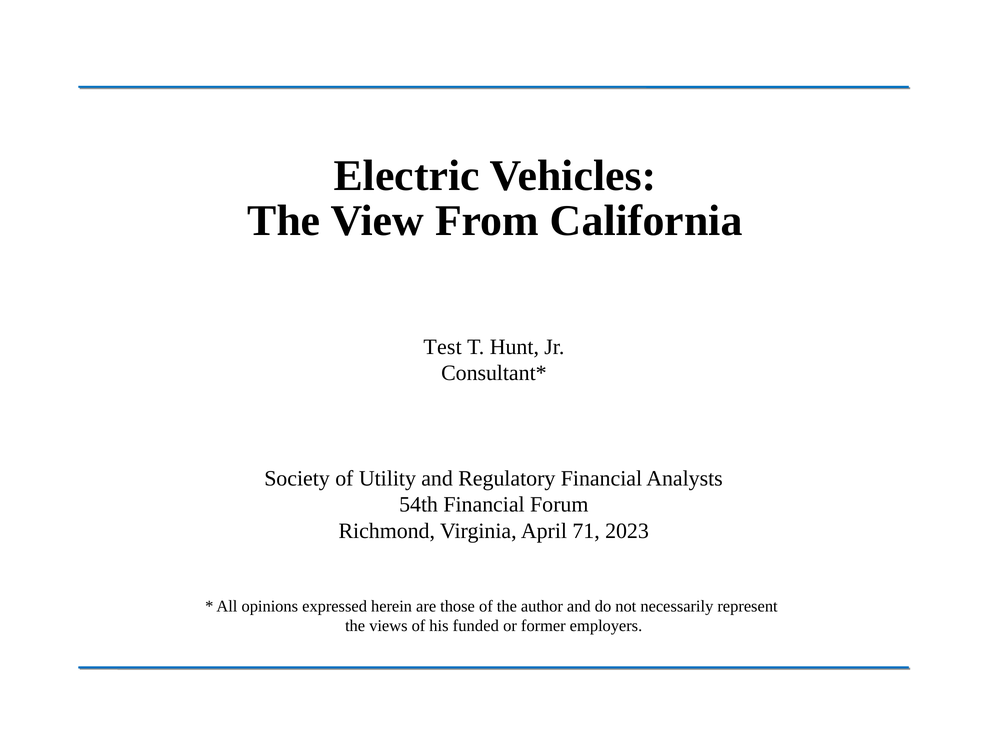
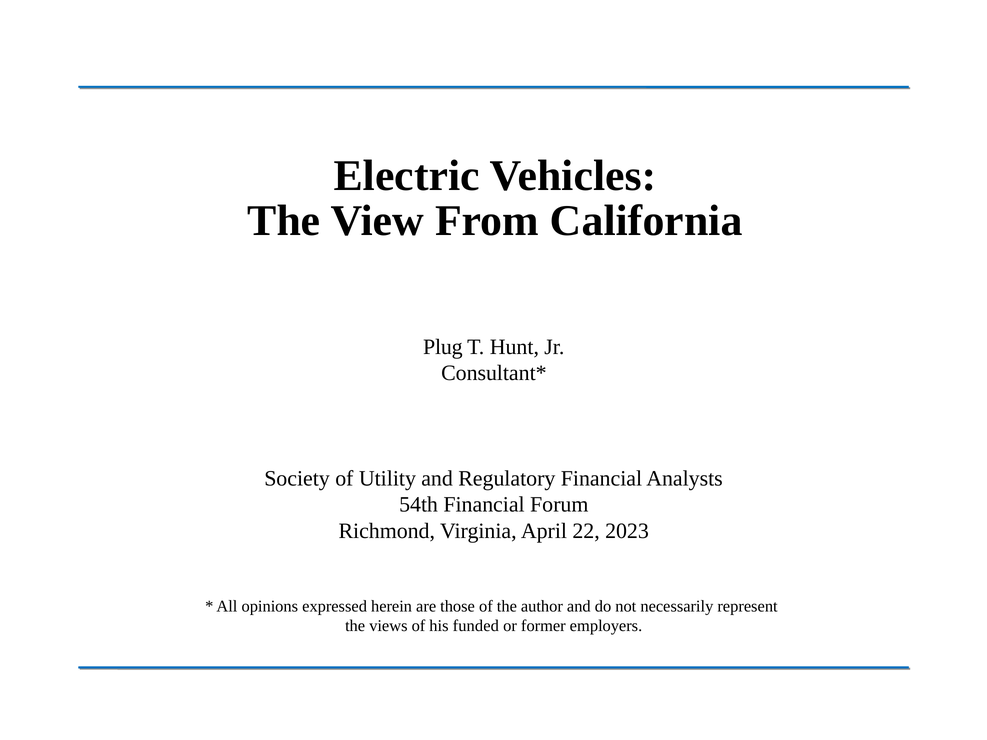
Test: Test -> Plug
71: 71 -> 22
